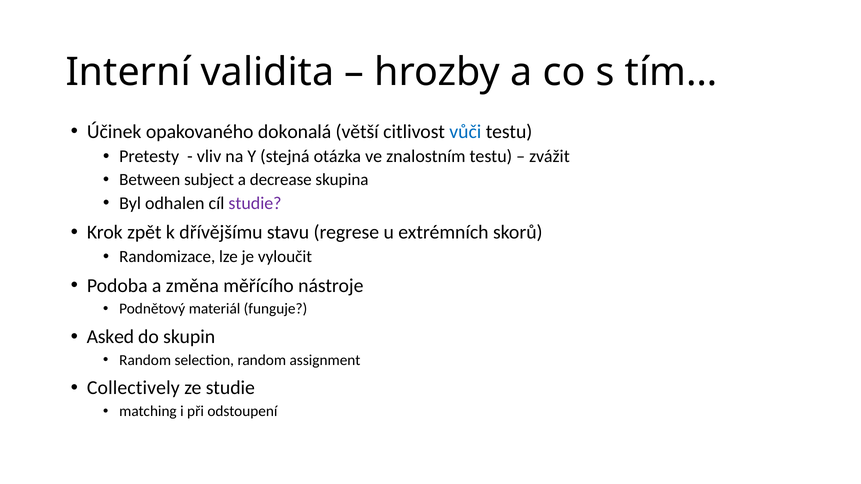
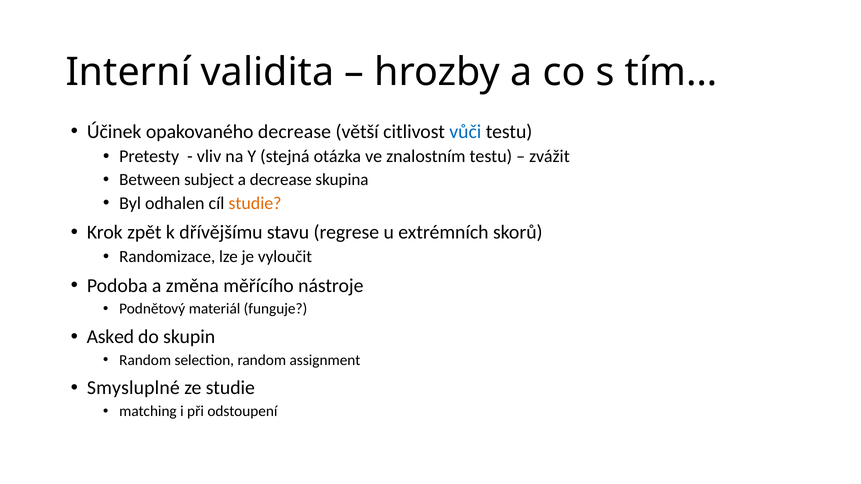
opakovaného dokonalá: dokonalá -> decrease
studie at (255, 203) colour: purple -> orange
Collectively: Collectively -> Smysluplné
